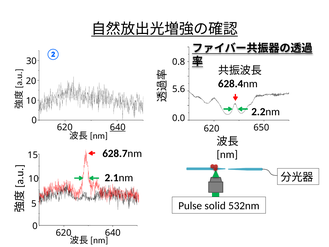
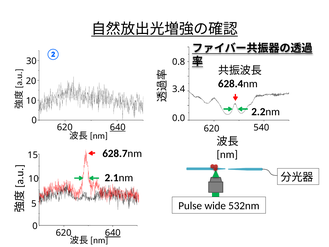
5.6: 5.6 -> 3.4
650: 650 -> 540
solid: solid -> wide
640 at (113, 233) underline: none -> present
